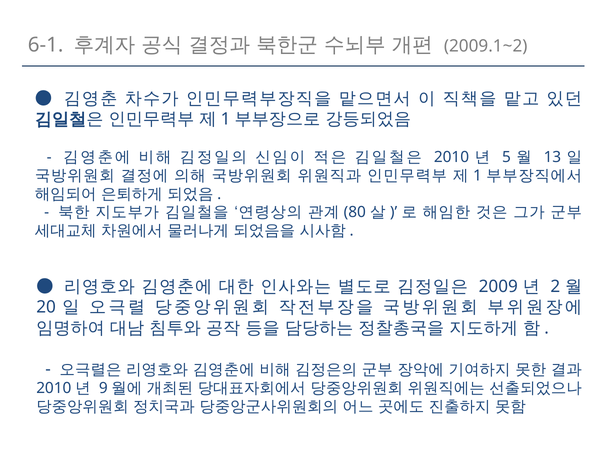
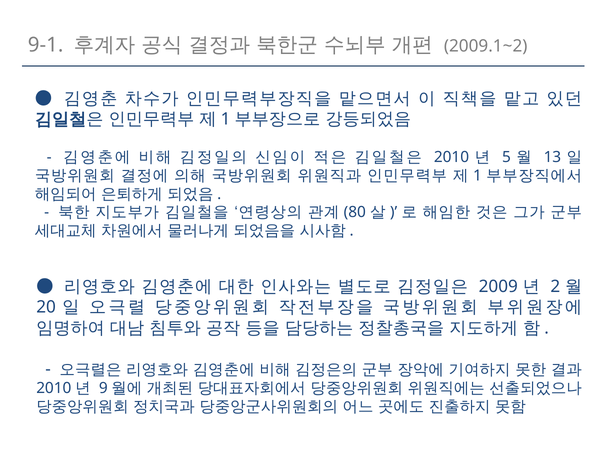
6-1: 6-1 -> 9-1
